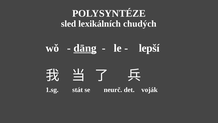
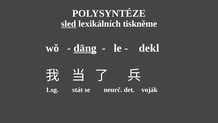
sled underline: none -> present
chudých: chudých -> tiskněme
lepší: lepší -> dekl
